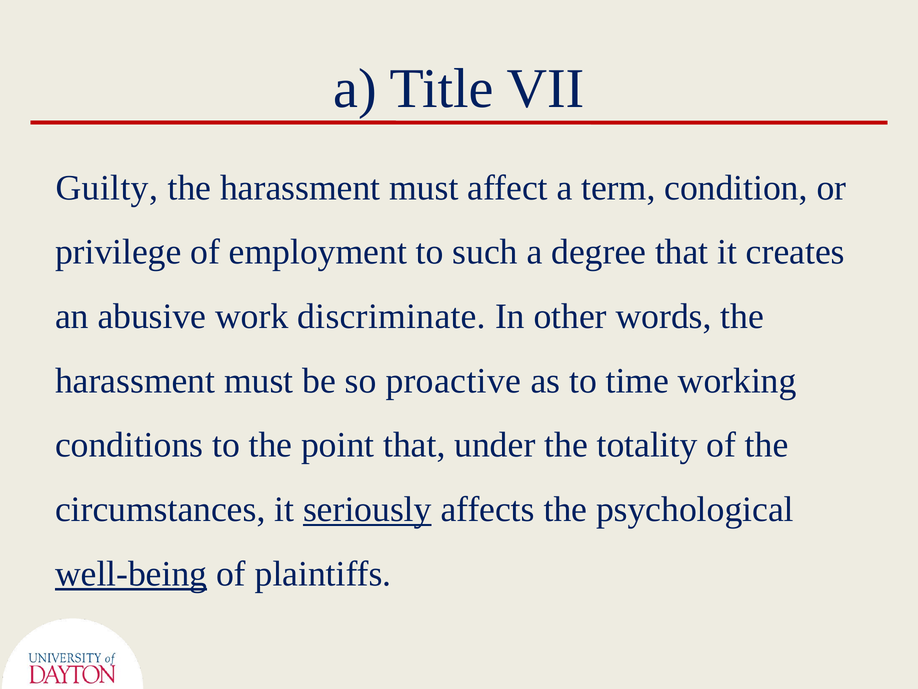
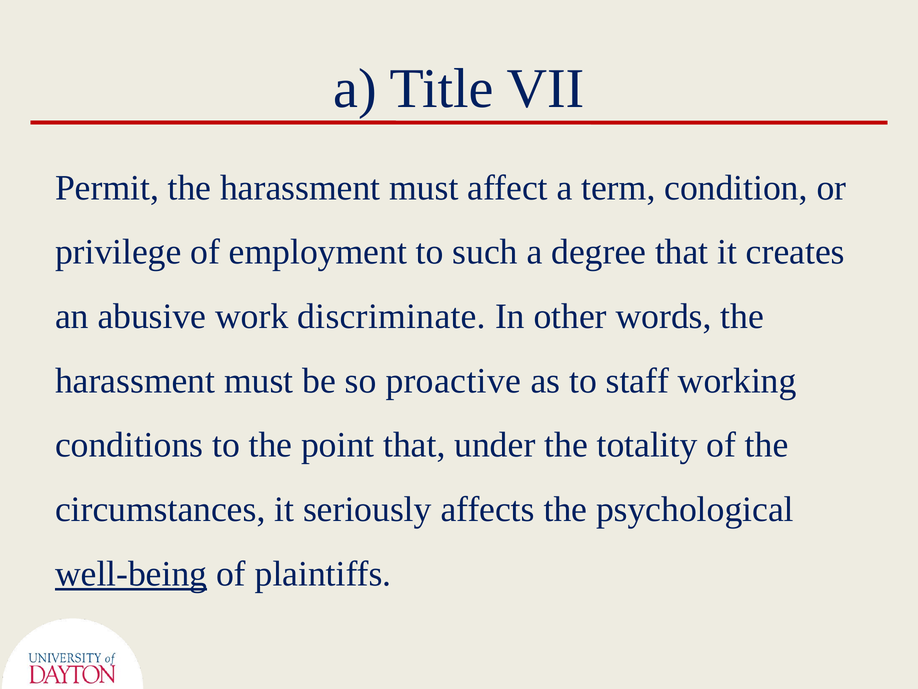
Guilty: Guilty -> Permit
time: time -> staff
seriously underline: present -> none
